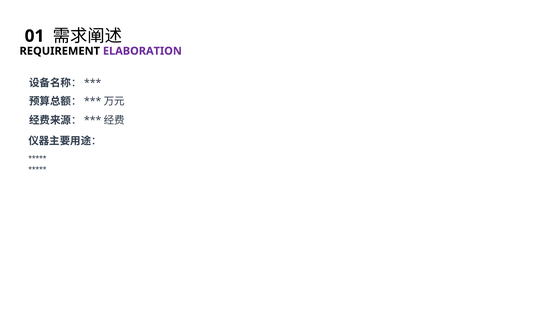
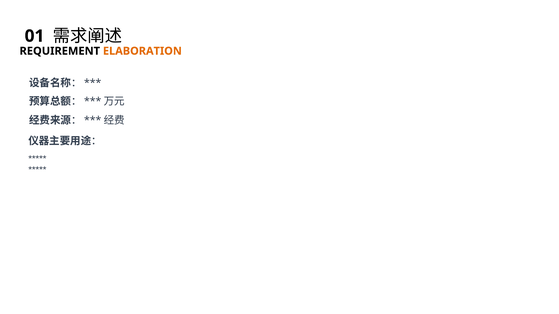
ELABORATION colour: purple -> orange
